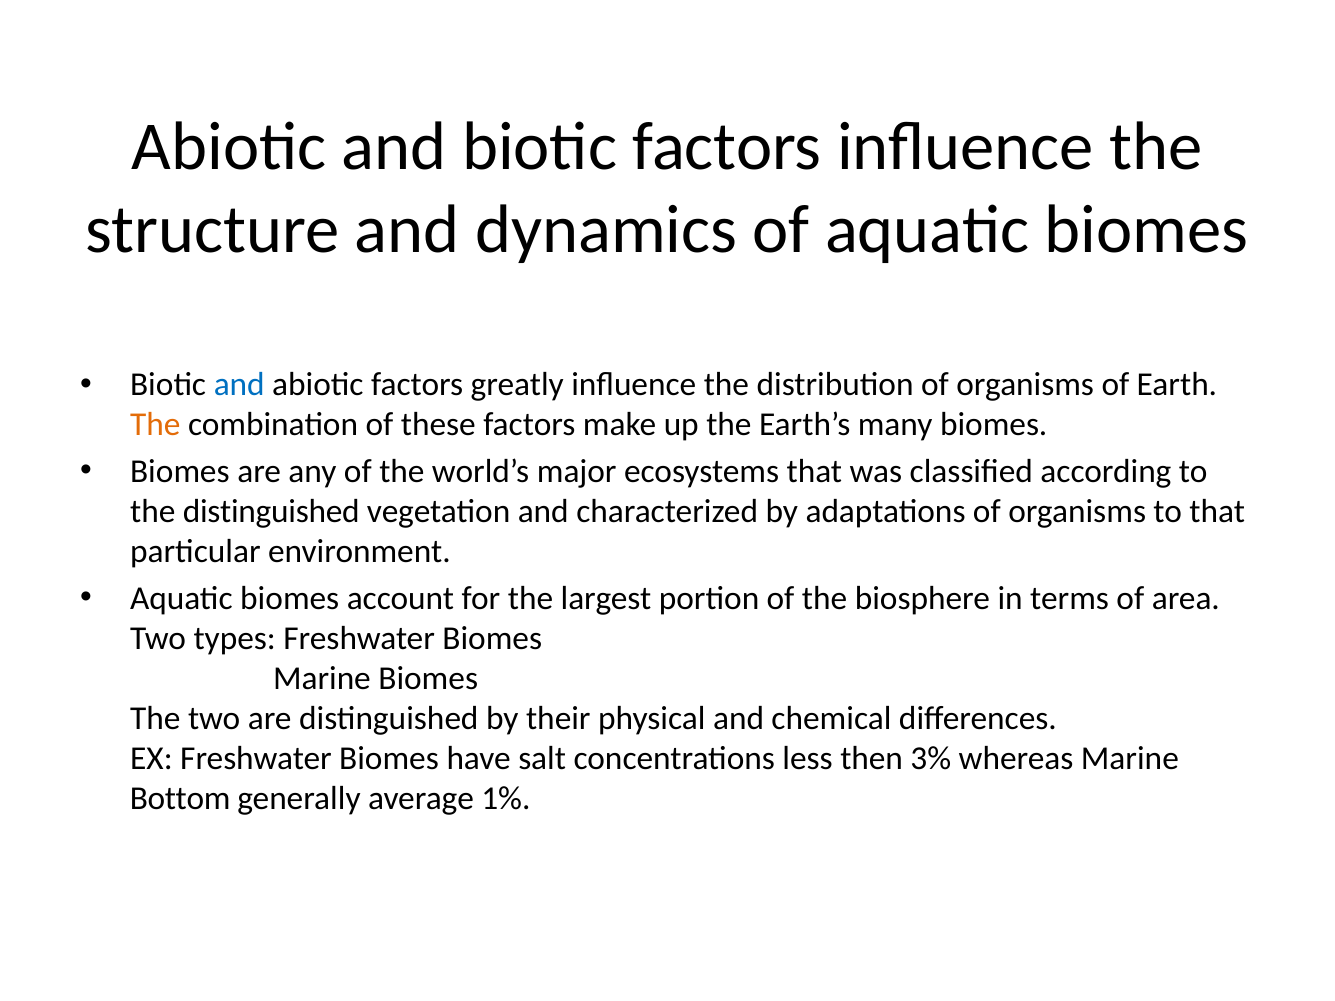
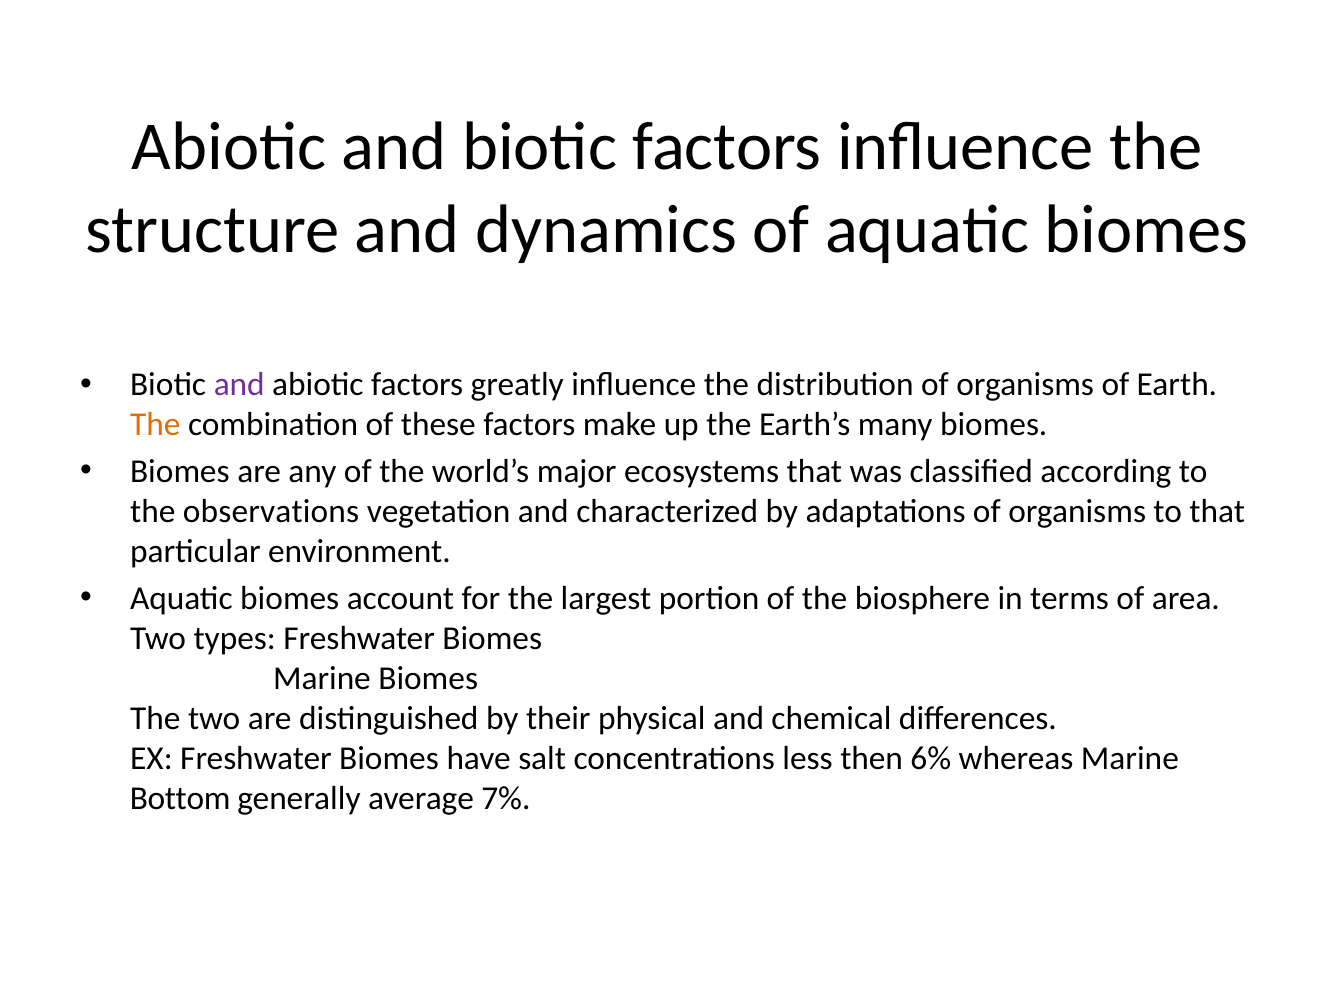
and at (239, 385) colour: blue -> purple
the distinguished: distinguished -> observations
3%: 3% -> 6%
1%: 1% -> 7%
